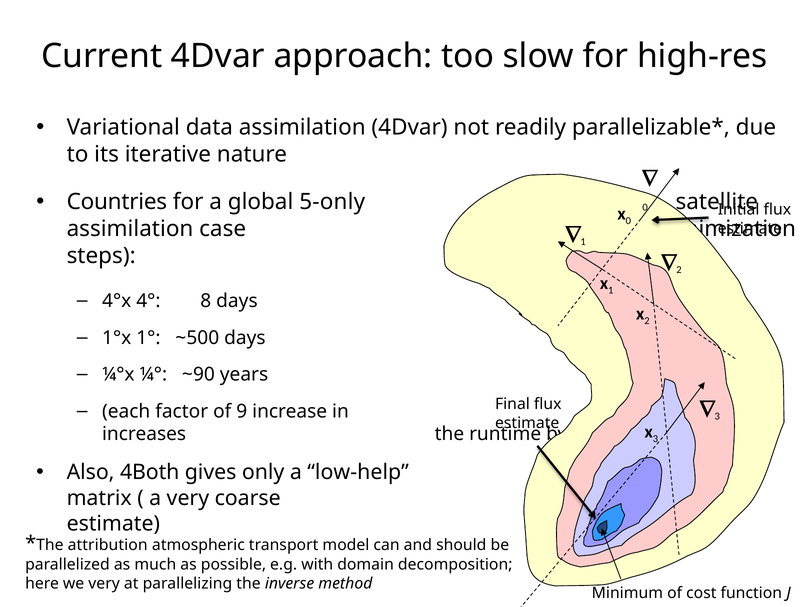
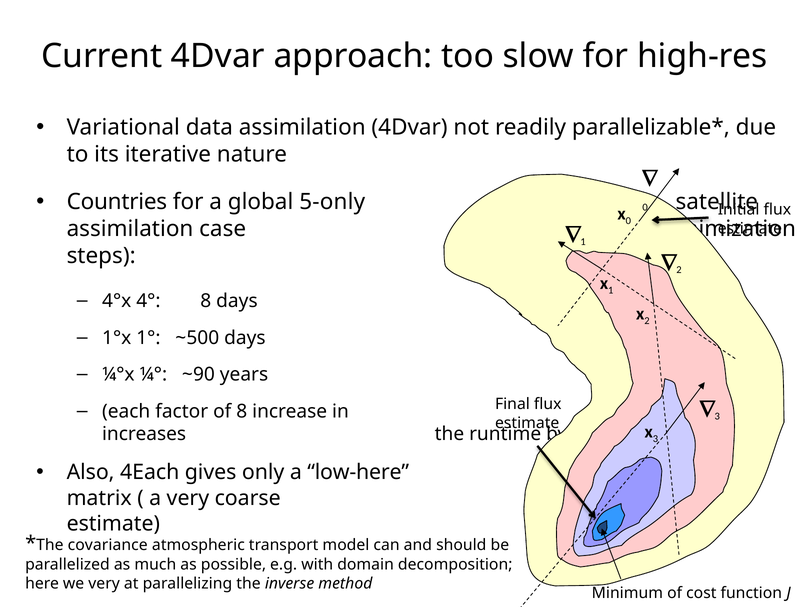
of 9: 9 -> 8
4Both: 4Both -> 4Each
low-help: low-help -> low-here
The attribution: attribution -> covariance
